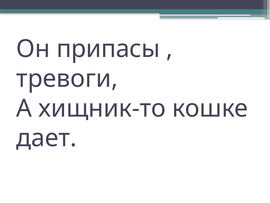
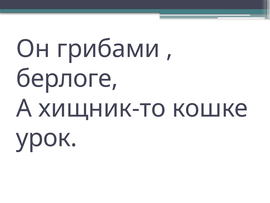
припасы: припасы -> грибами
тревоги: тревоги -> берлоге
дает: дает -> урок
